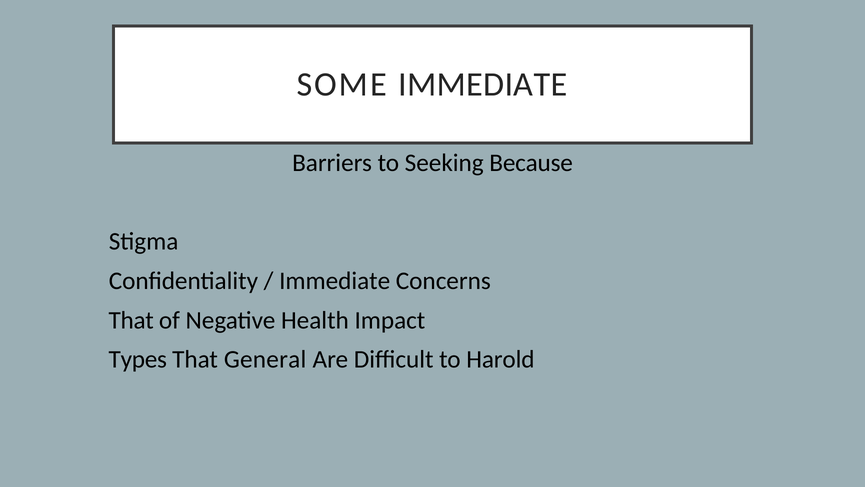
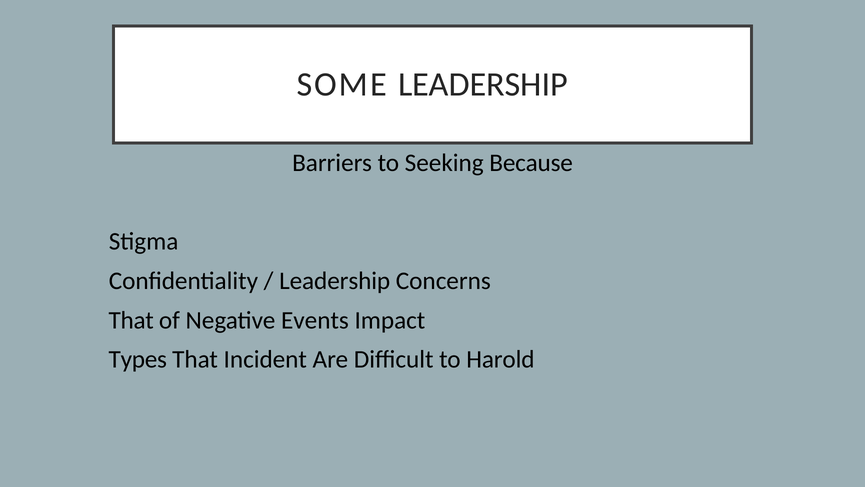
SOME IMMEDIATE: IMMEDIATE -> LEADERSHIP
Immediate at (335, 281): Immediate -> Leadership
Health: Health -> Events
General: General -> Incident
